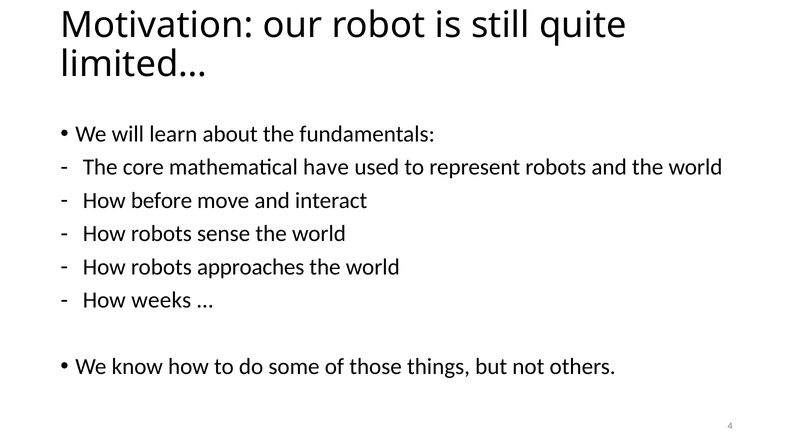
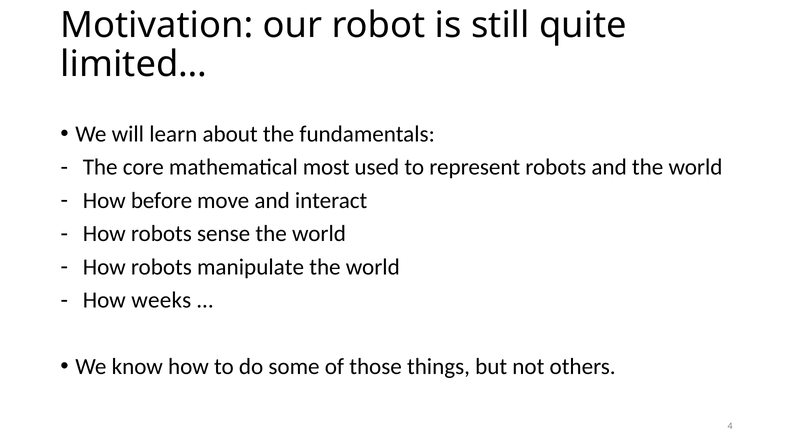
have: have -> most
approaches: approaches -> manipulate
